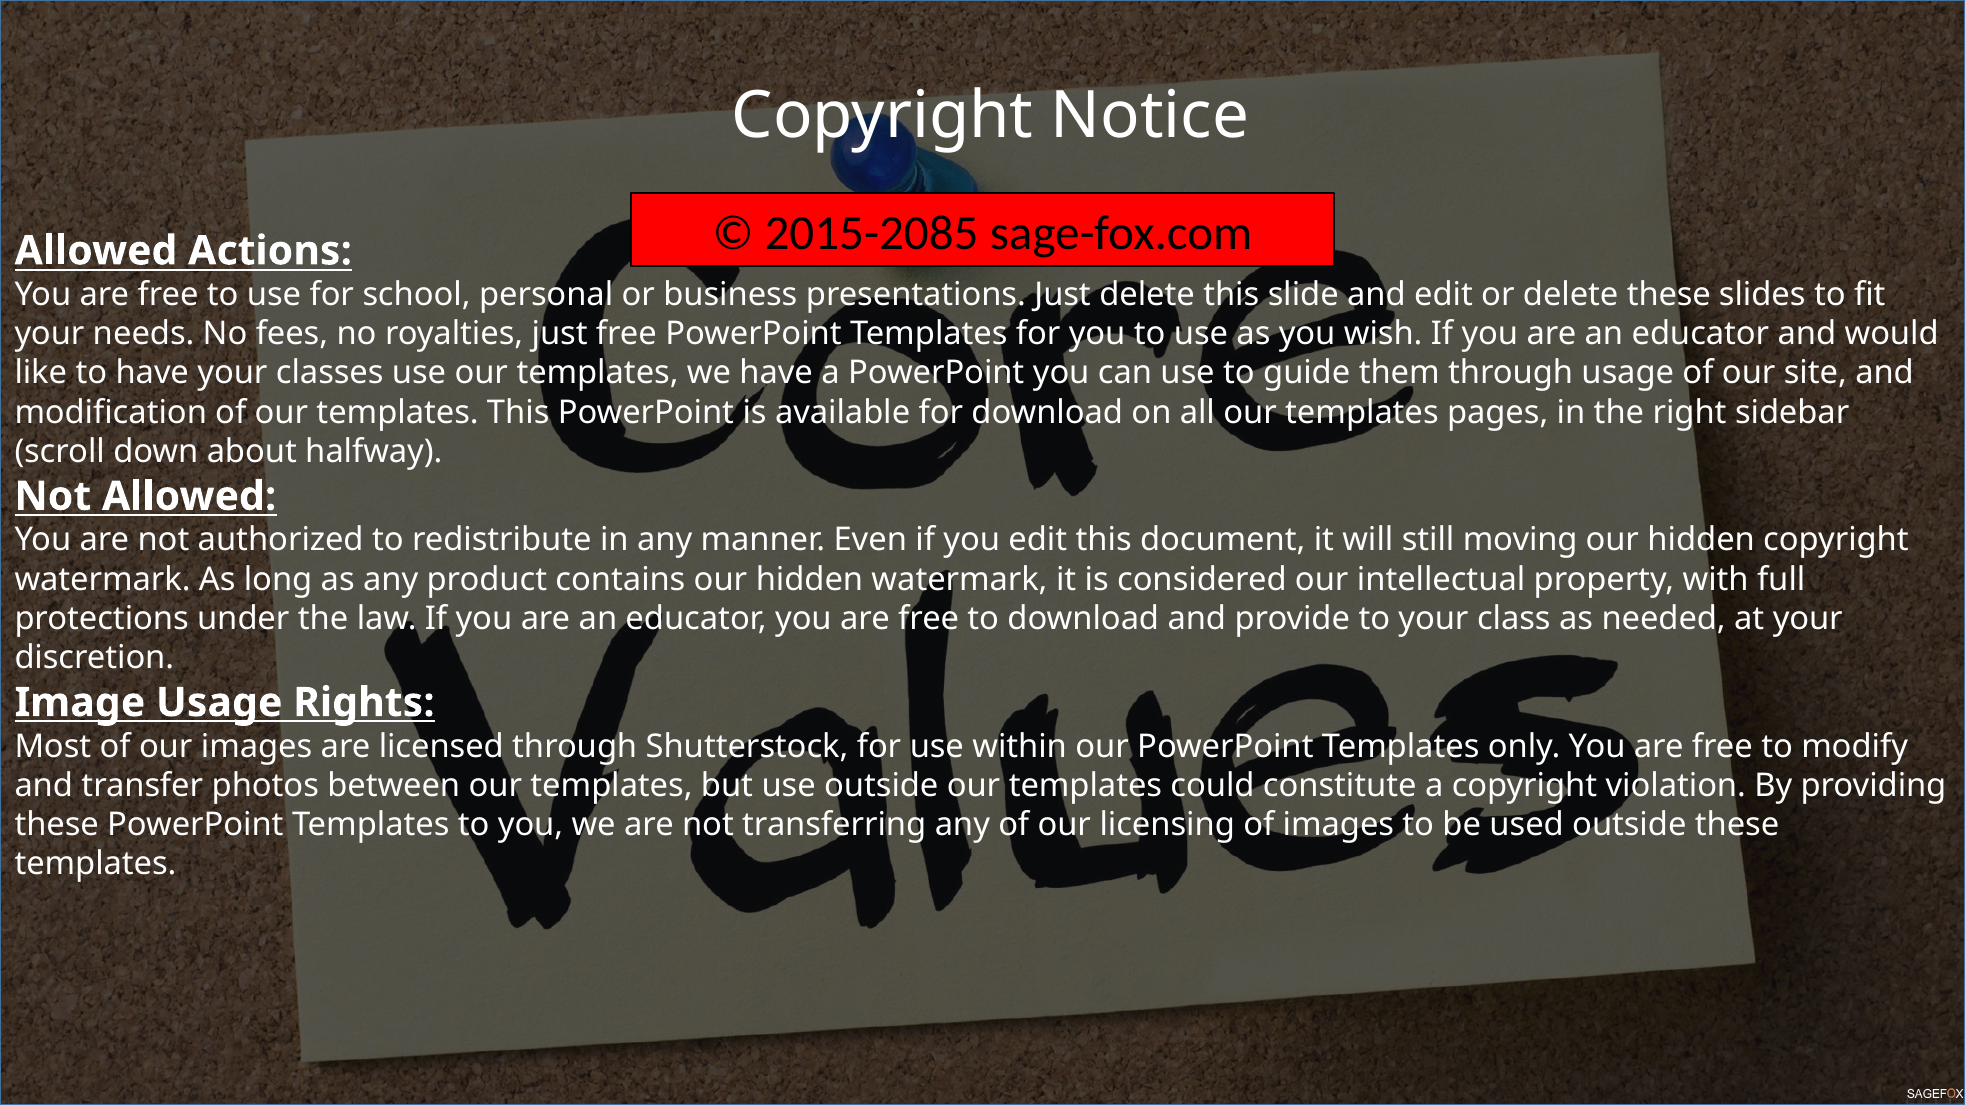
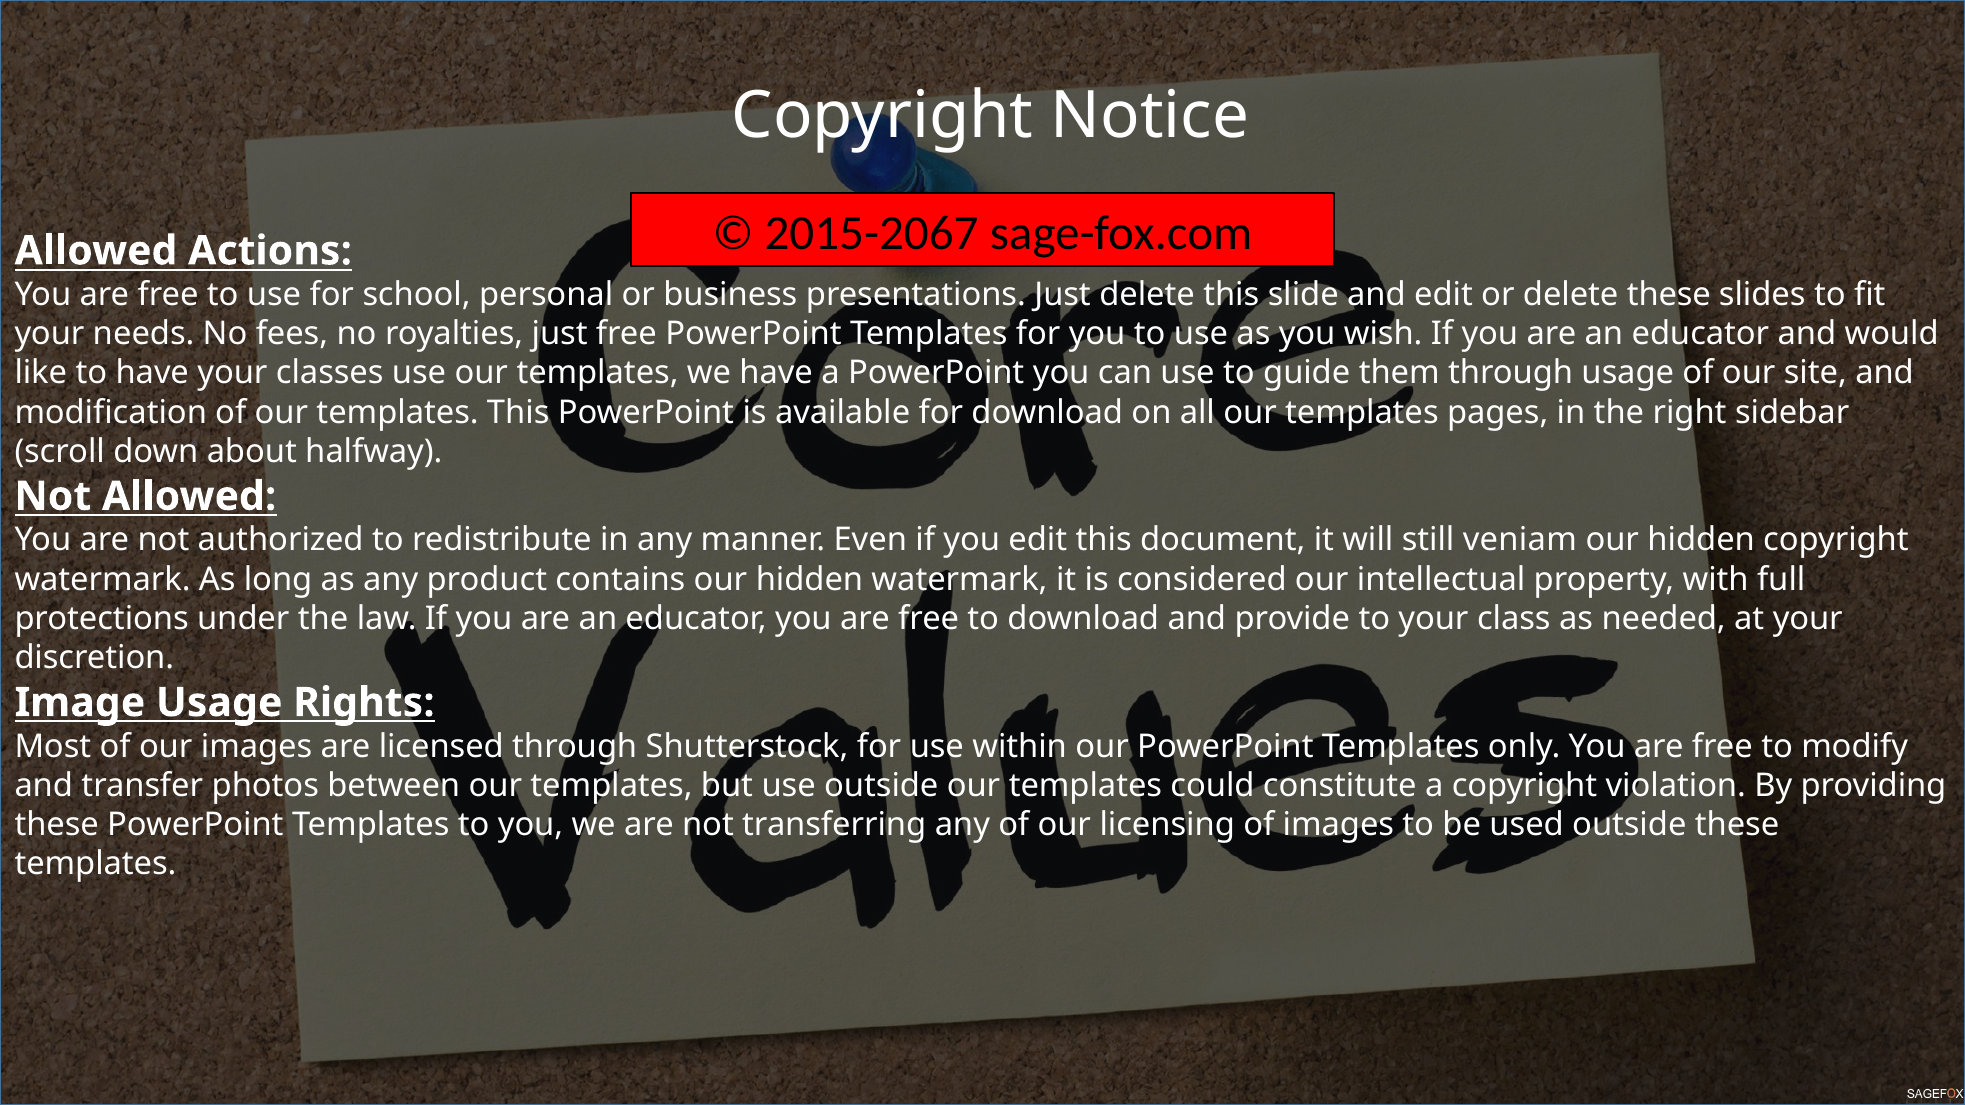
2015-2085: 2015-2085 -> 2015-2067
moving: moving -> veniam
